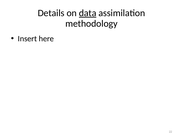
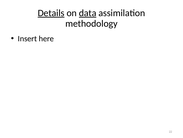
Details underline: none -> present
